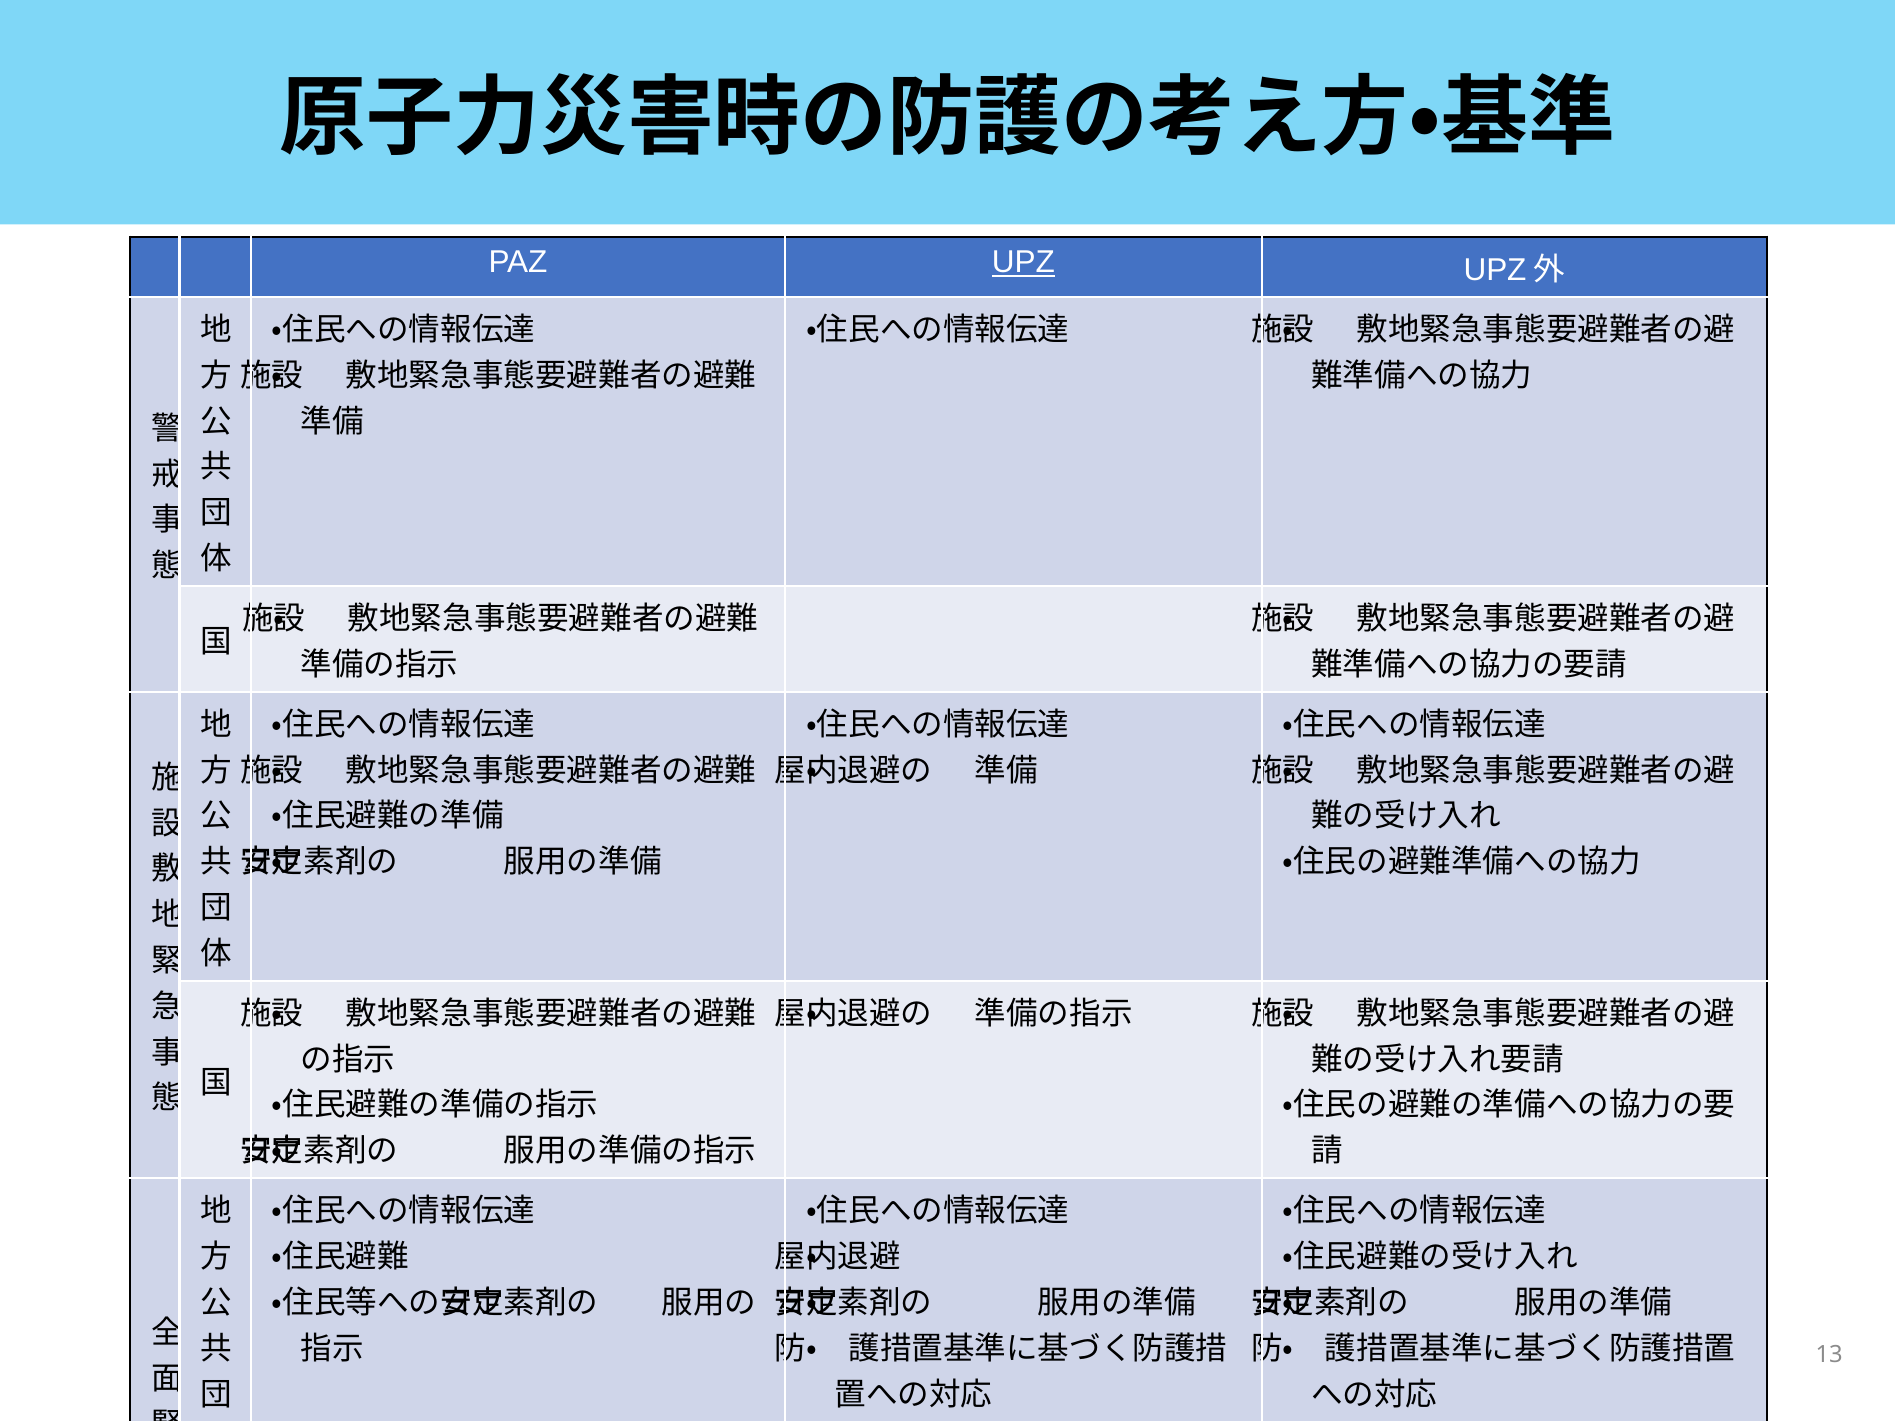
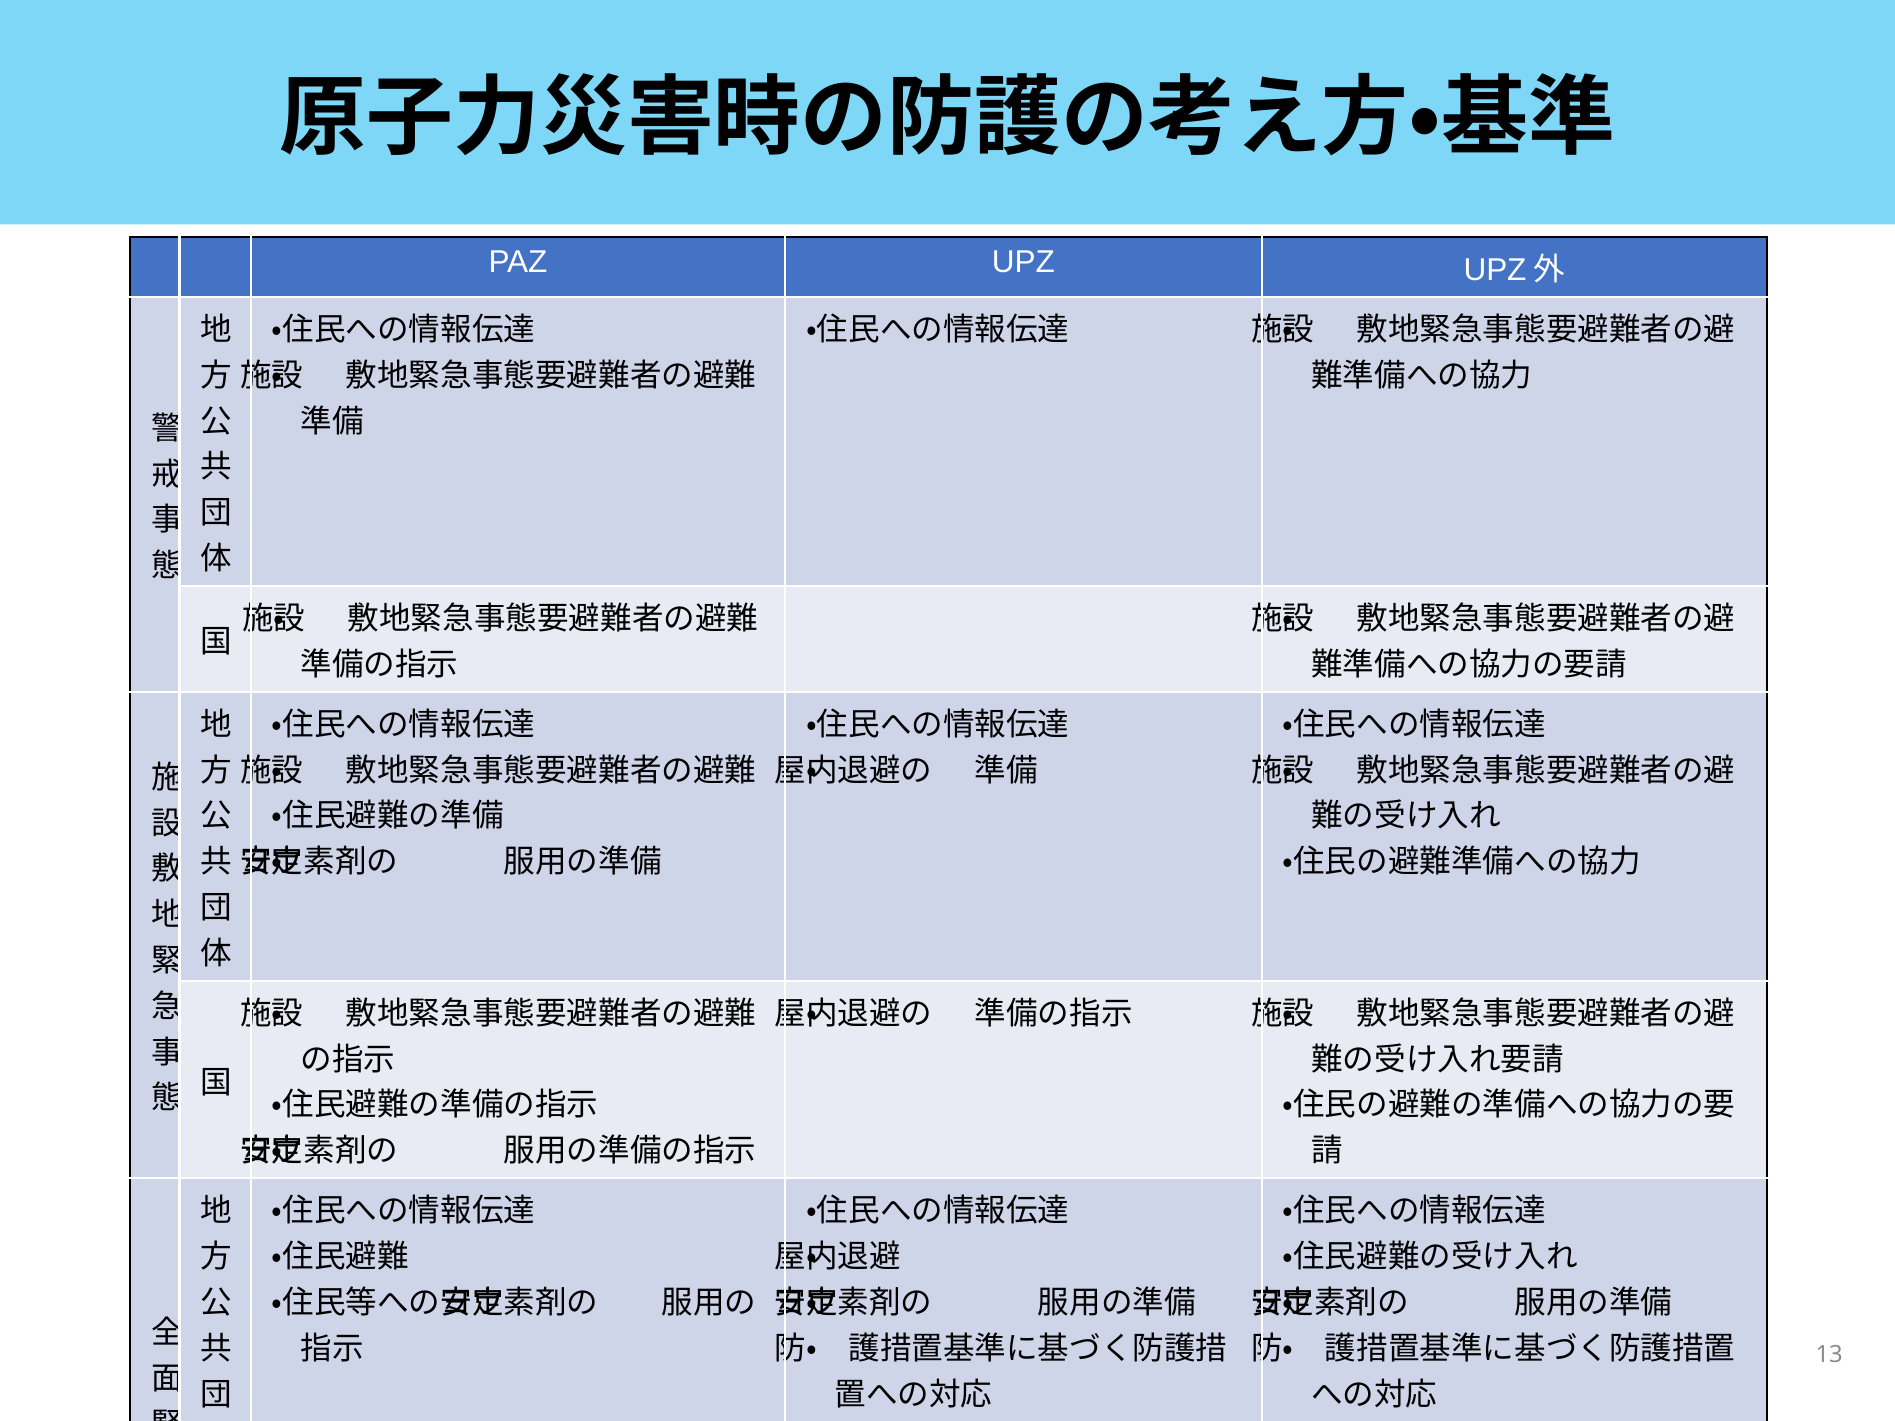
UPZ underline: present -> none
